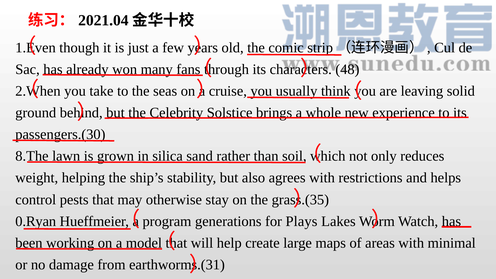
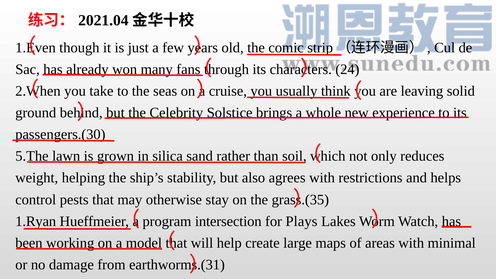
48: 48 -> 24
8.The: 8.The -> 5.The
0.Ryan: 0.Ryan -> 1.Ryan
generations: generations -> intersection
